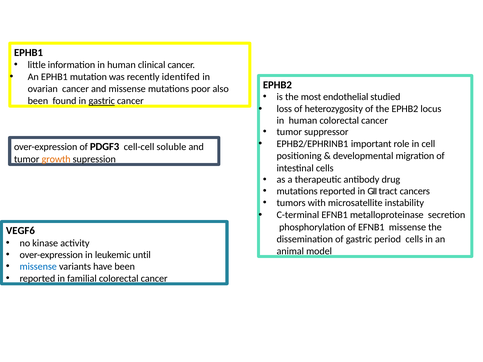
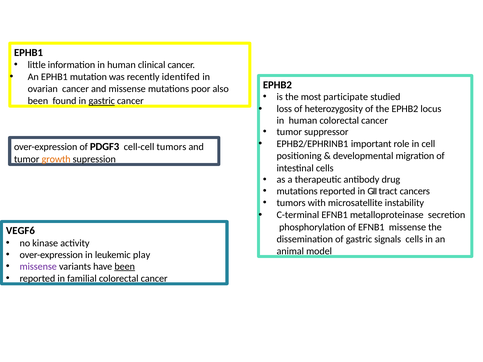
endothelial: endothelial -> participate
cell-cell soluble: soluble -> tumors
period: period -> signals
until: until -> play
missense at (38, 267) colour: blue -> purple
been at (125, 267) underline: none -> present
